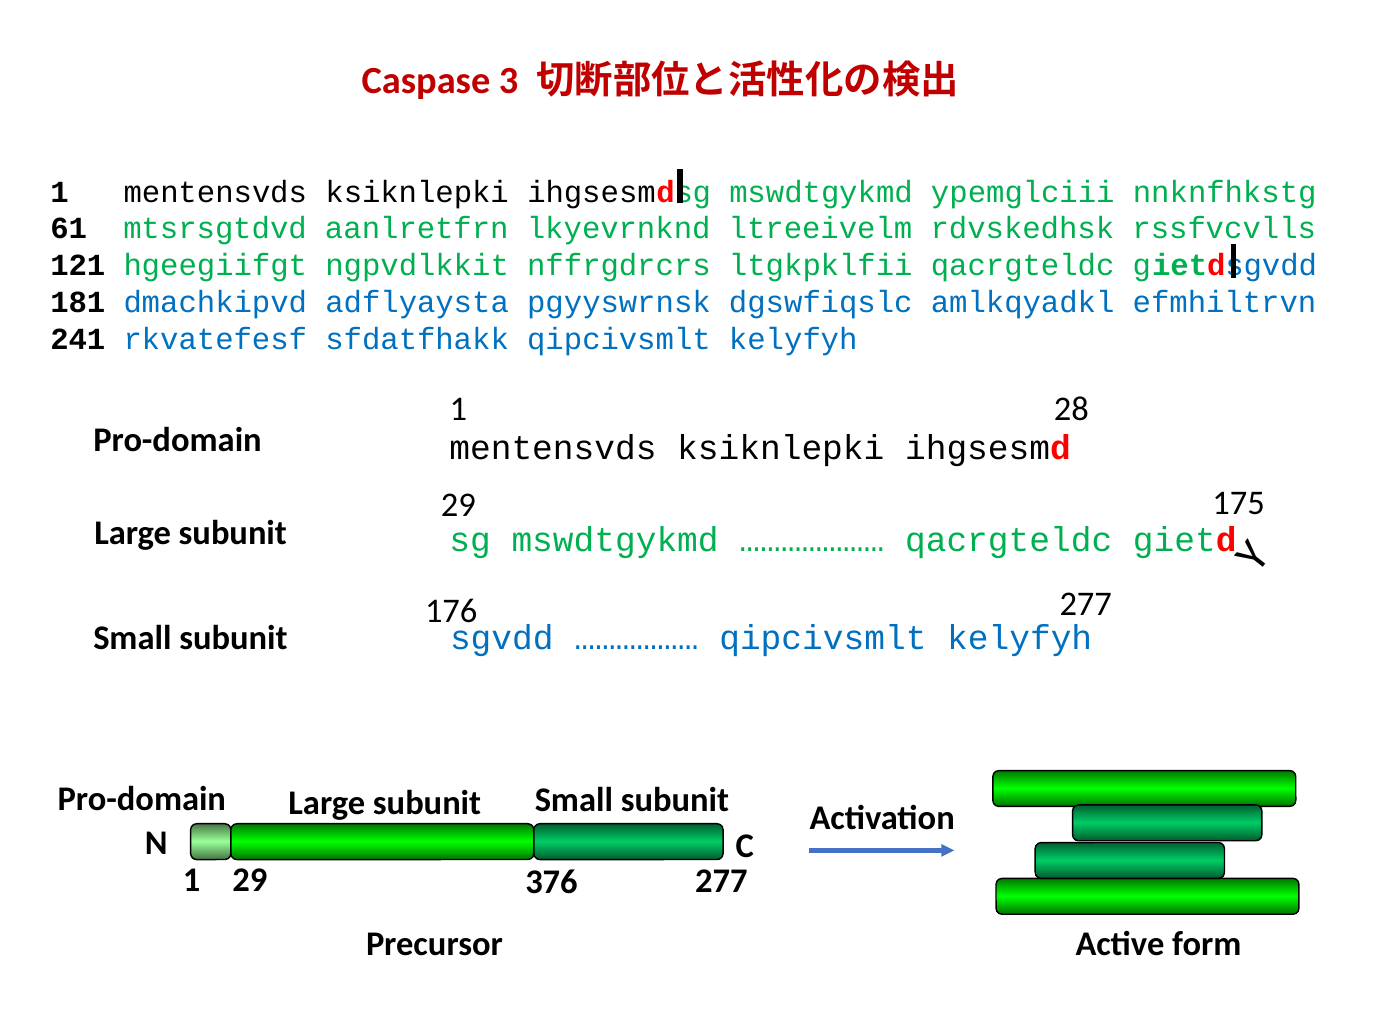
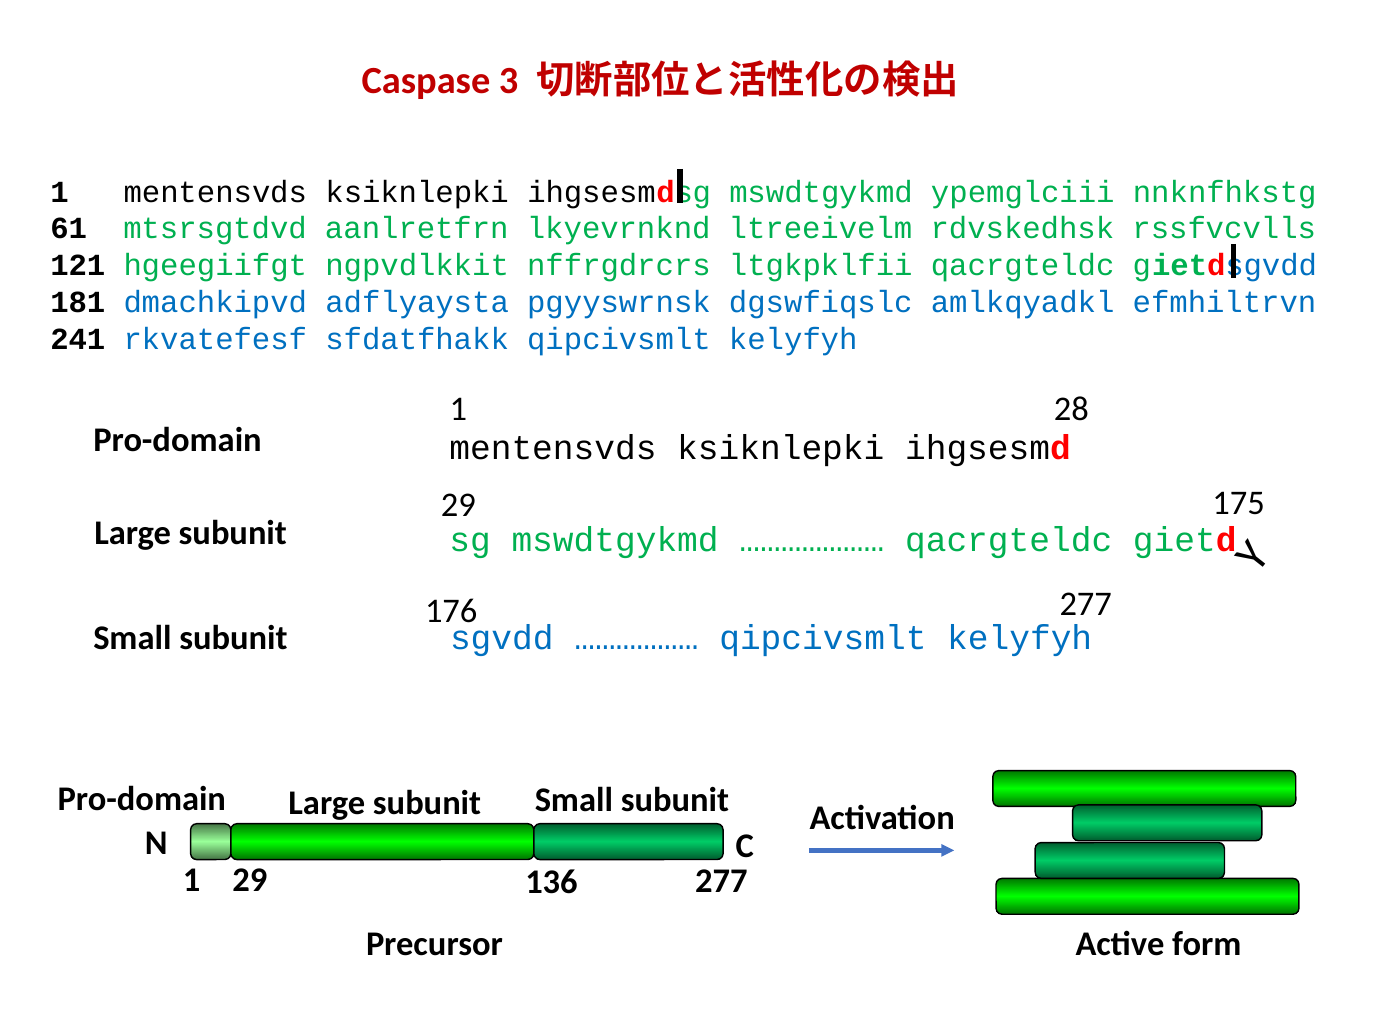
376: 376 -> 136
